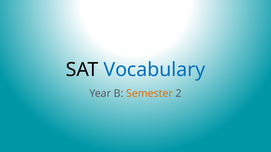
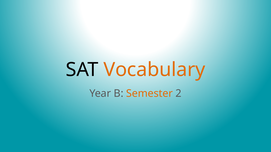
Vocabulary colour: blue -> orange
